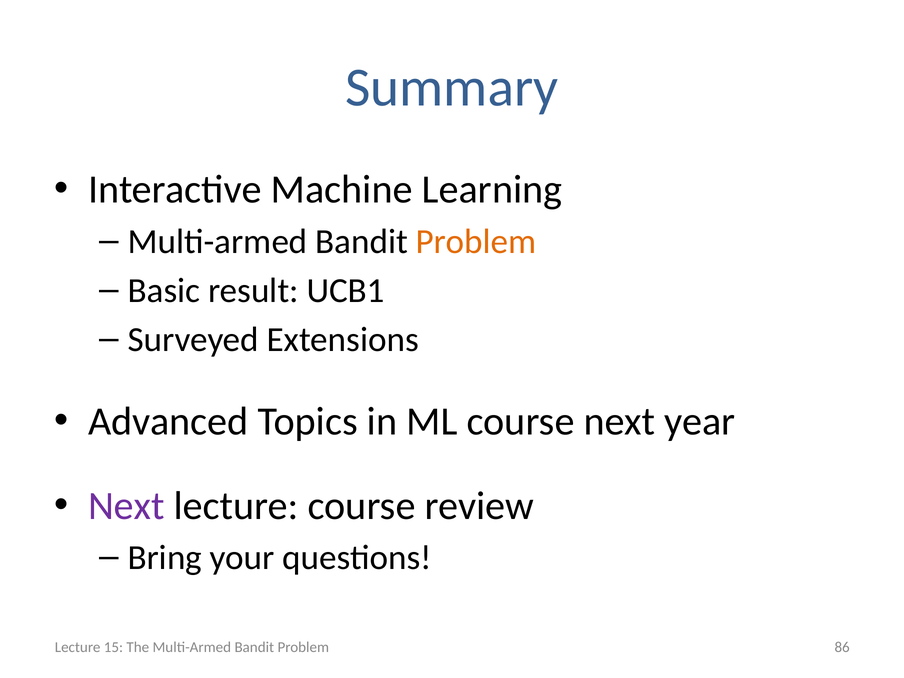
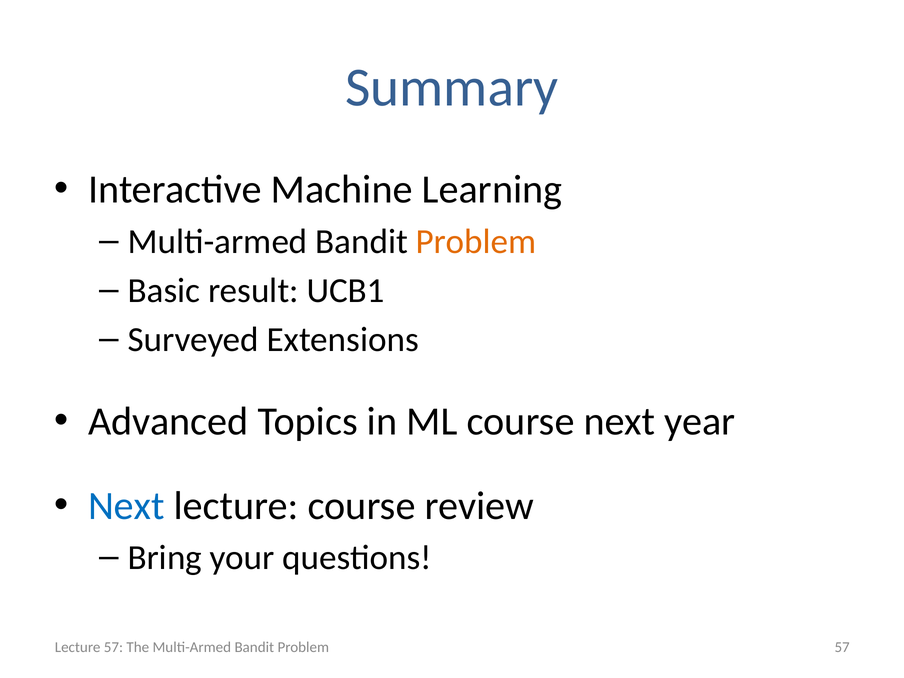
Next at (126, 506) colour: purple -> blue
Lecture 15: 15 -> 57
Problem 86: 86 -> 57
